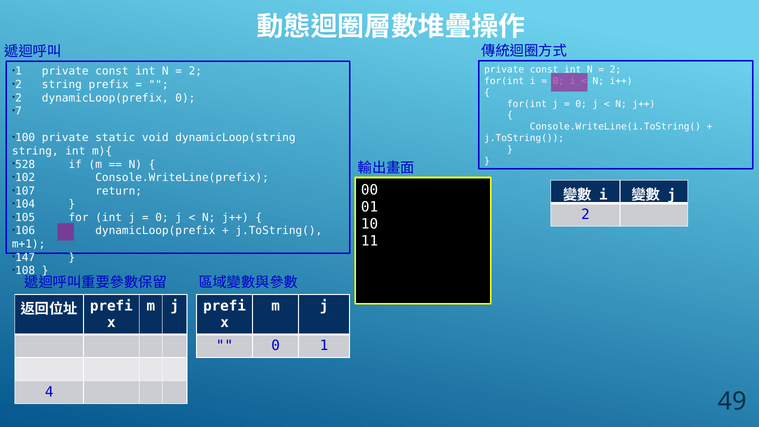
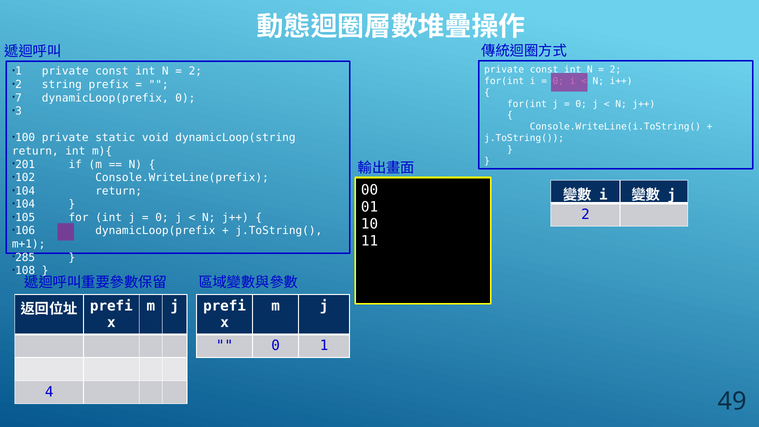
2 at (19, 98): 2 -> 7
7: 7 -> 3
string at (35, 151): string -> return
528: 528 -> 201
107 at (25, 191): 107 -> 104
147: 147 -> 285
